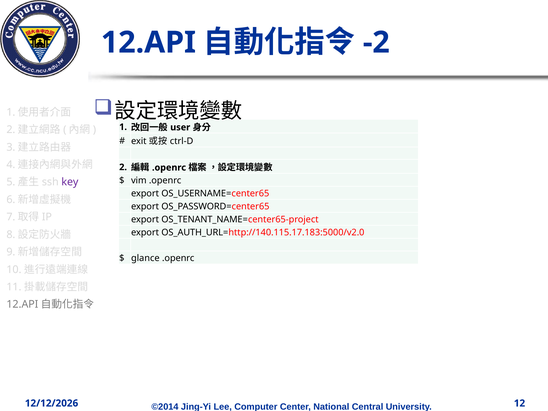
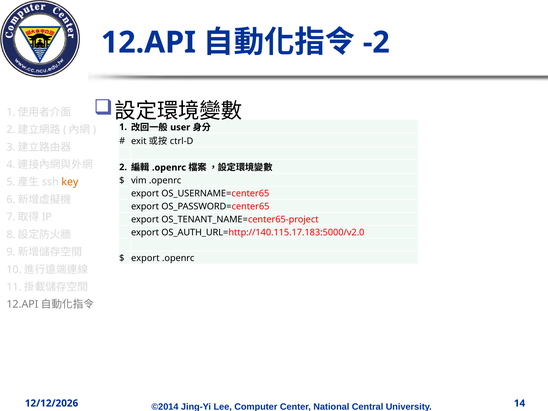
key colour: purple -> orange
glance at (145, 258): glance -> export
12: 12 -> 14
